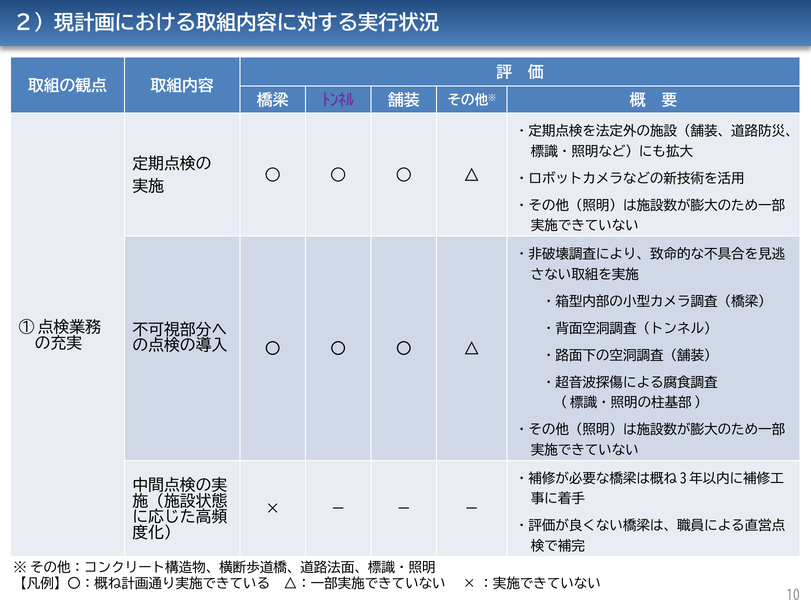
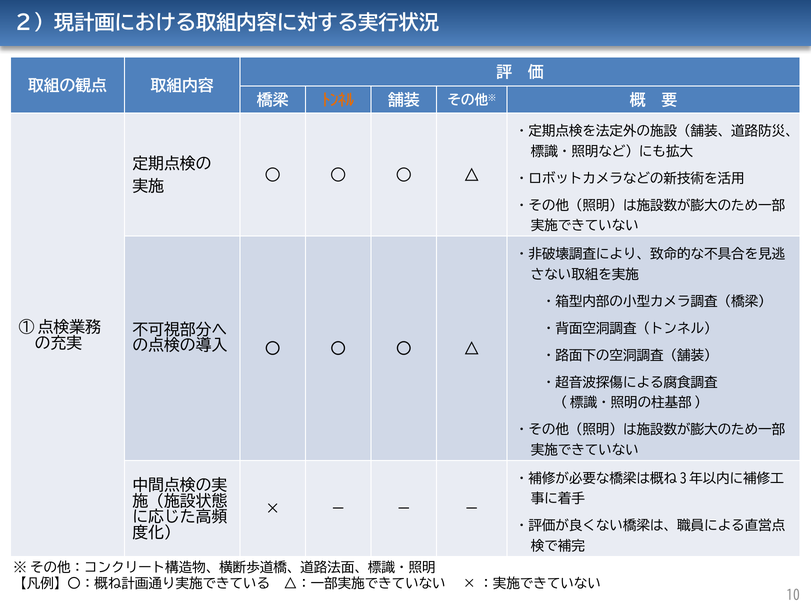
ﾄﾝﾈﾙ colour: purple -> orange
